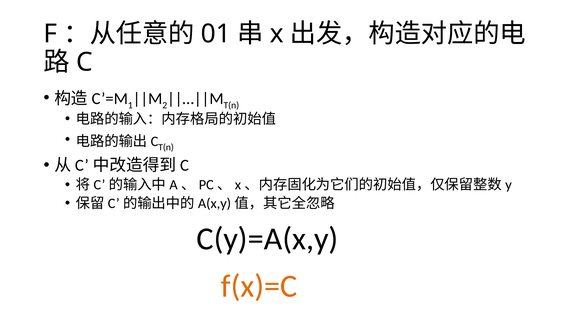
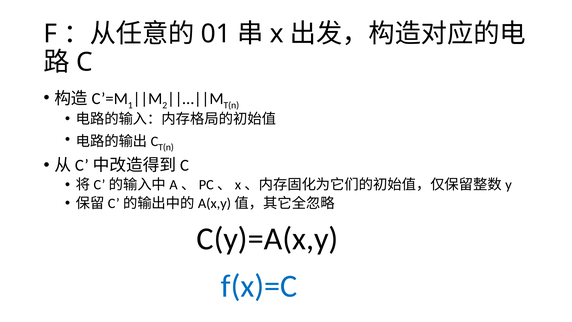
f(x)=C colour: orange -> blue
